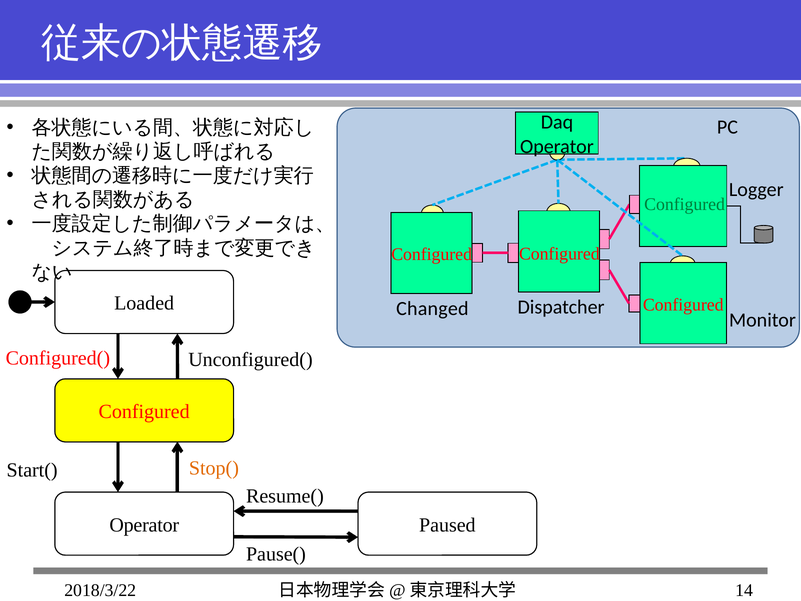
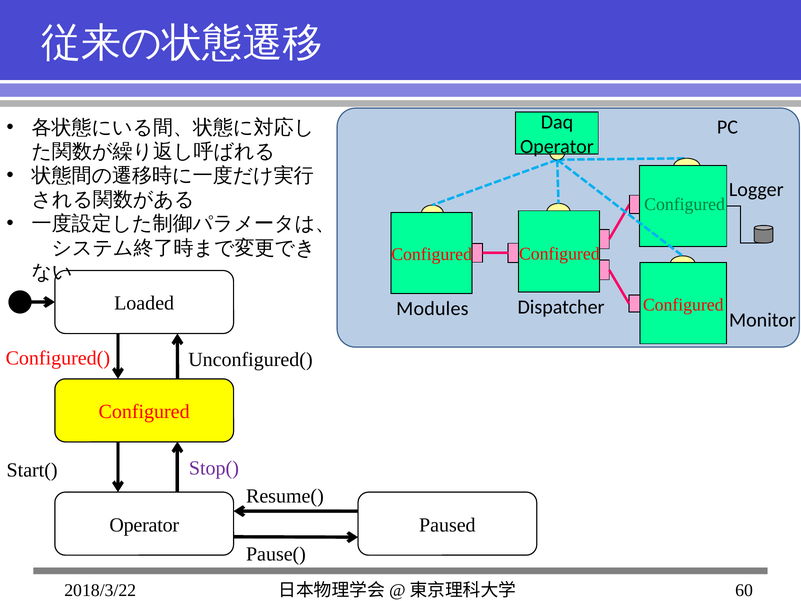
Changed: Changed -> Modules
Stop( colour: orange -> purple
14: 14 -> 60
